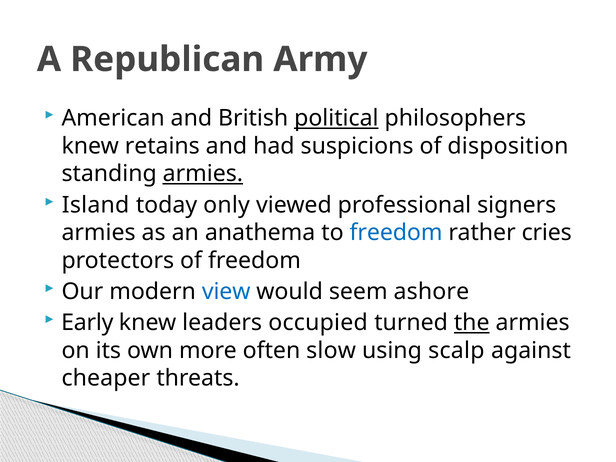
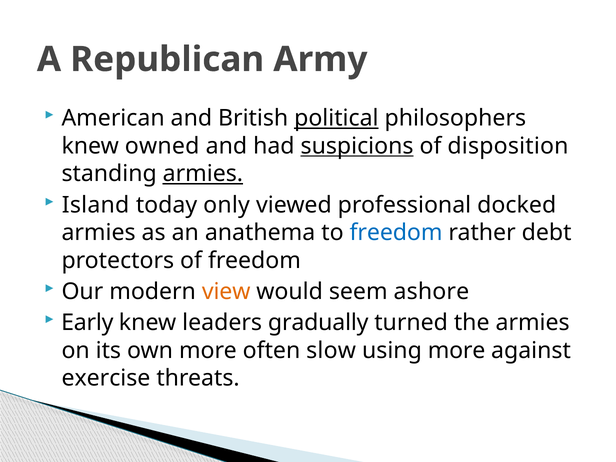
retains: retains -> owned
suspicions underline: none -> present
signers: signers -> docked
cries: cries -> debt
view colour: blue -> orange
occupied: occupied -> gradually
the underline: present -> none
using scalp: scalp -> more
cheaper: cheaper -> exercise
